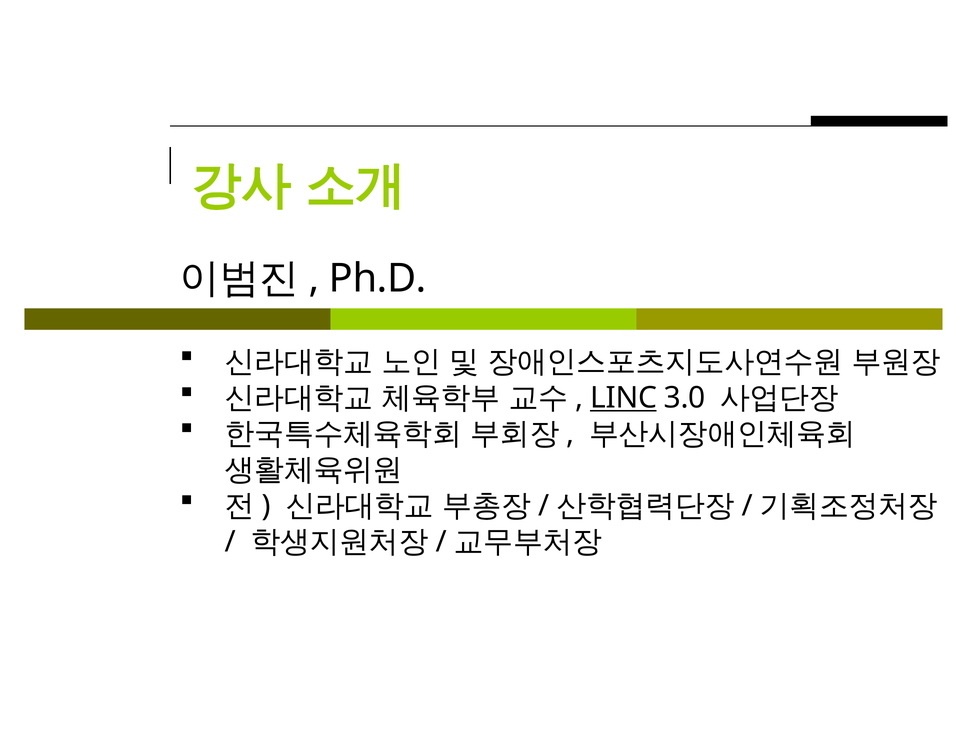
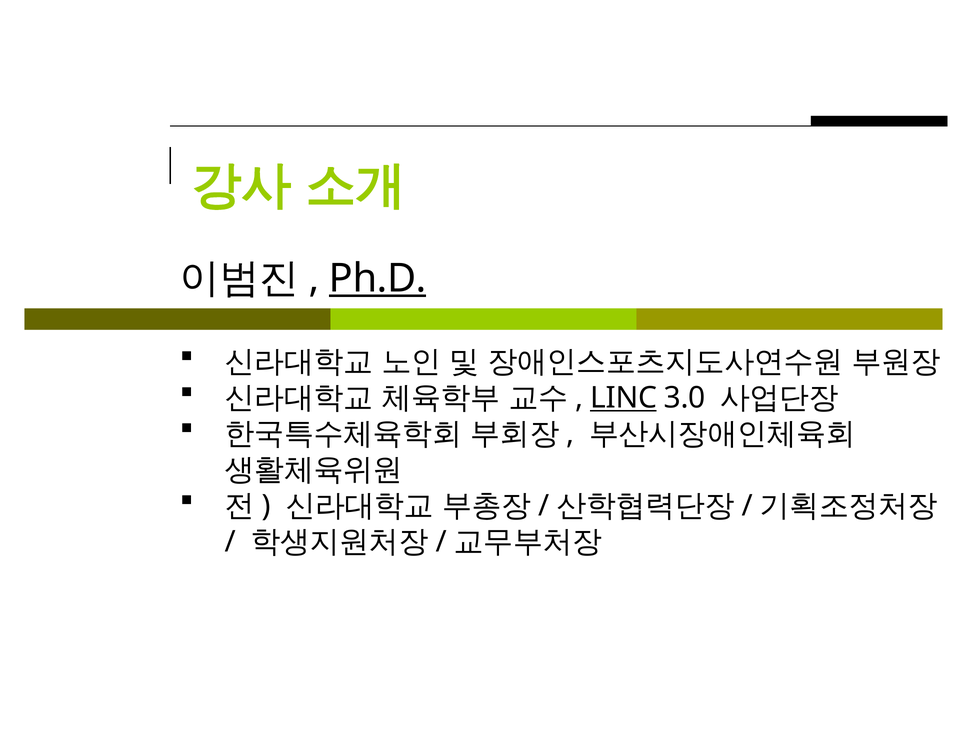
Ph.D underline: none -> present
